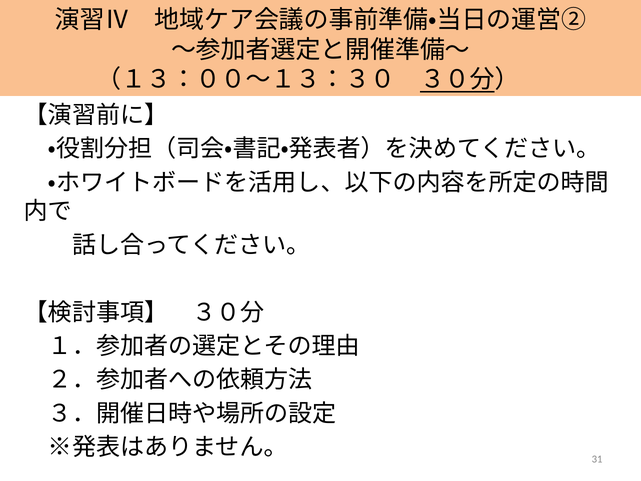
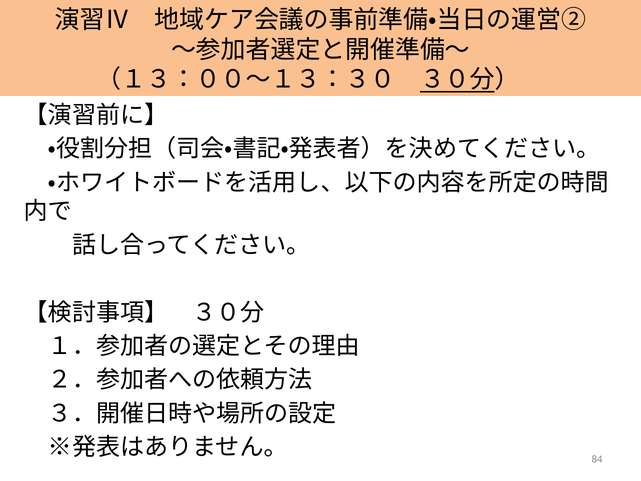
31: 31 -> 84
